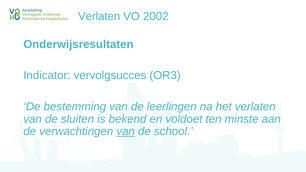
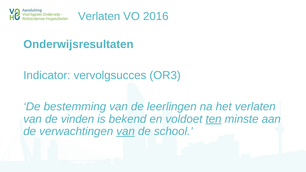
2002: 2002 -> 2016
sluiten: sluiten -> vinden
ten underline: none -> present
